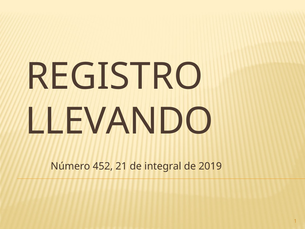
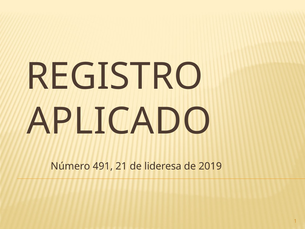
LLEVANDO: LLEVANDO -> APLICADO
452: 452 -> 491
integral: integral -> lideresa
